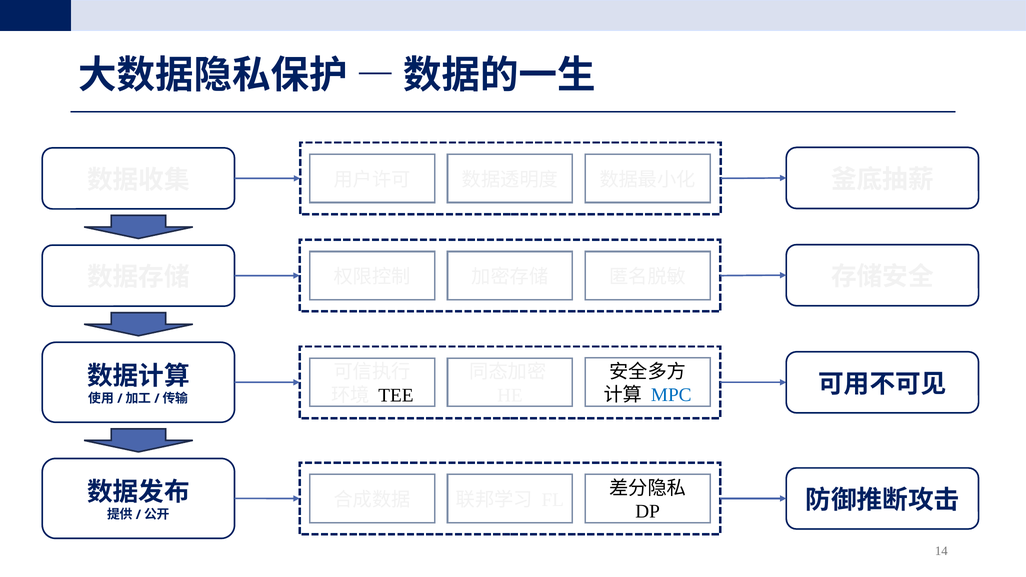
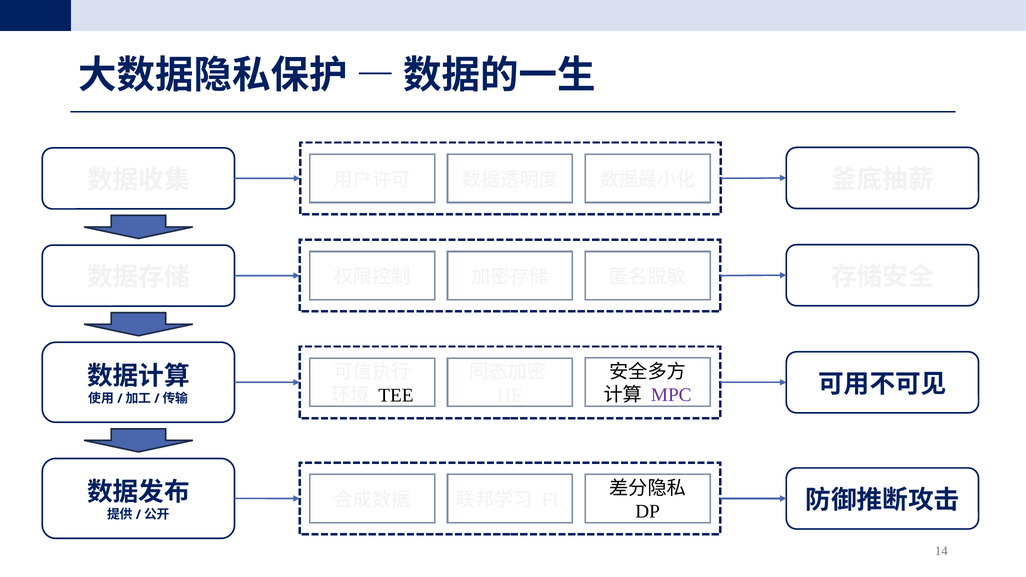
MPC colour: blue -> purple
